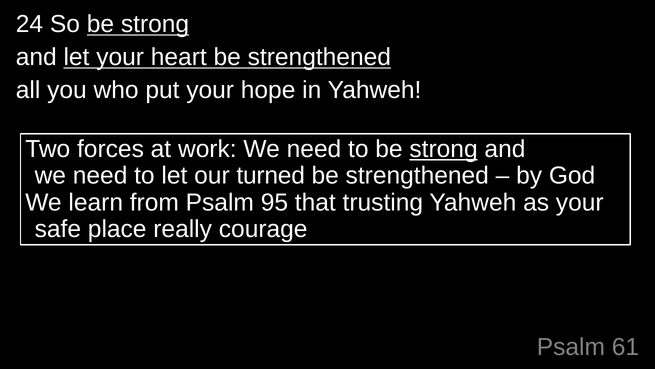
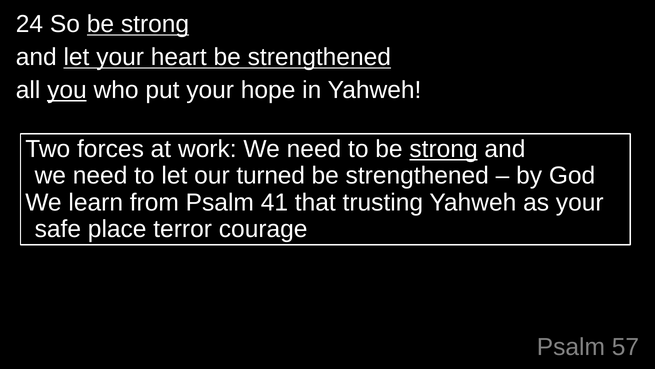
you underline: none -> present
95: 95 -> 41
really: really -> terror
61: 61 -> 57
